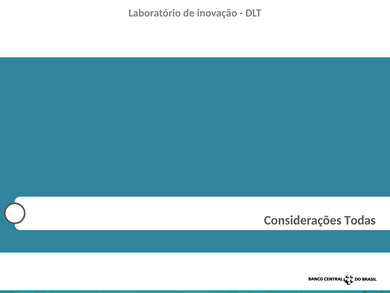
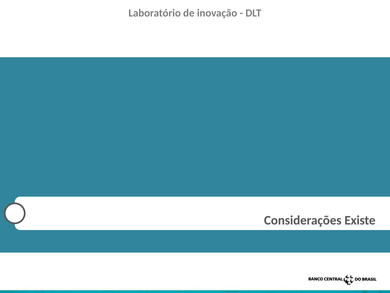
Todas: Todas -> Existe
